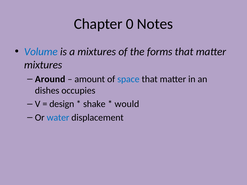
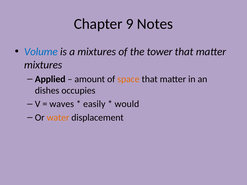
0: 0 -> 9
forms: forms -> tower
Around: Around -> Applied
space colour: blue -> orange
design: design -> waves
shake: shake -> easily
water colour: blue -> orange
